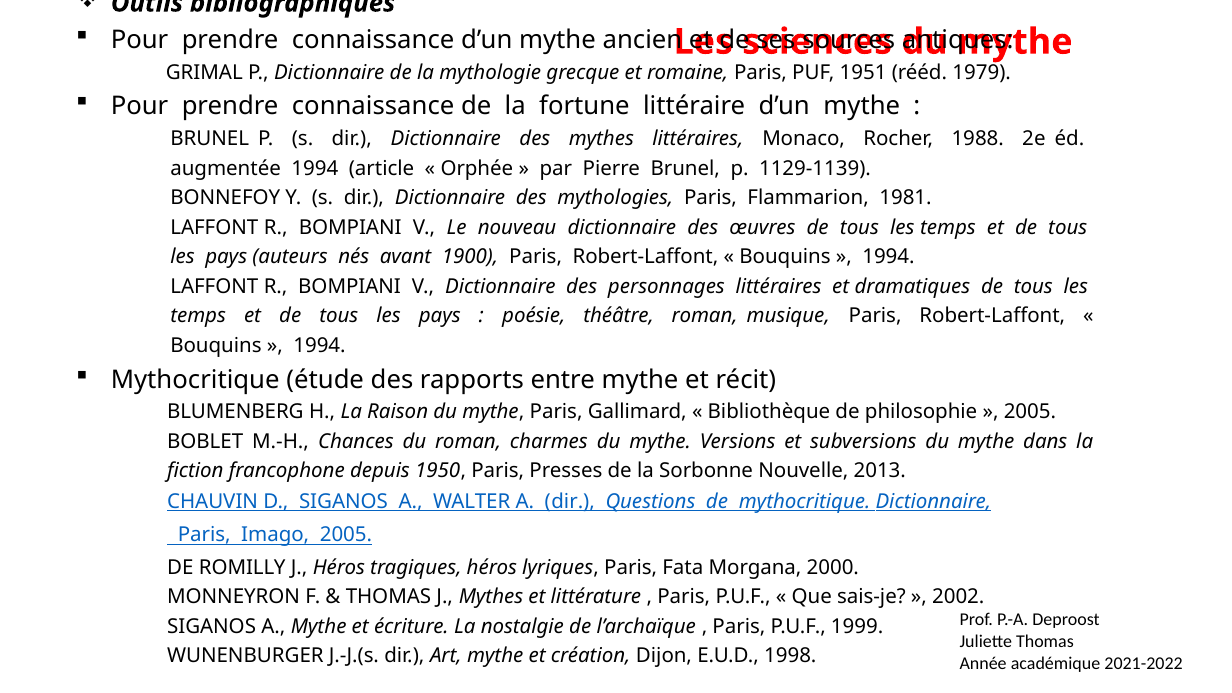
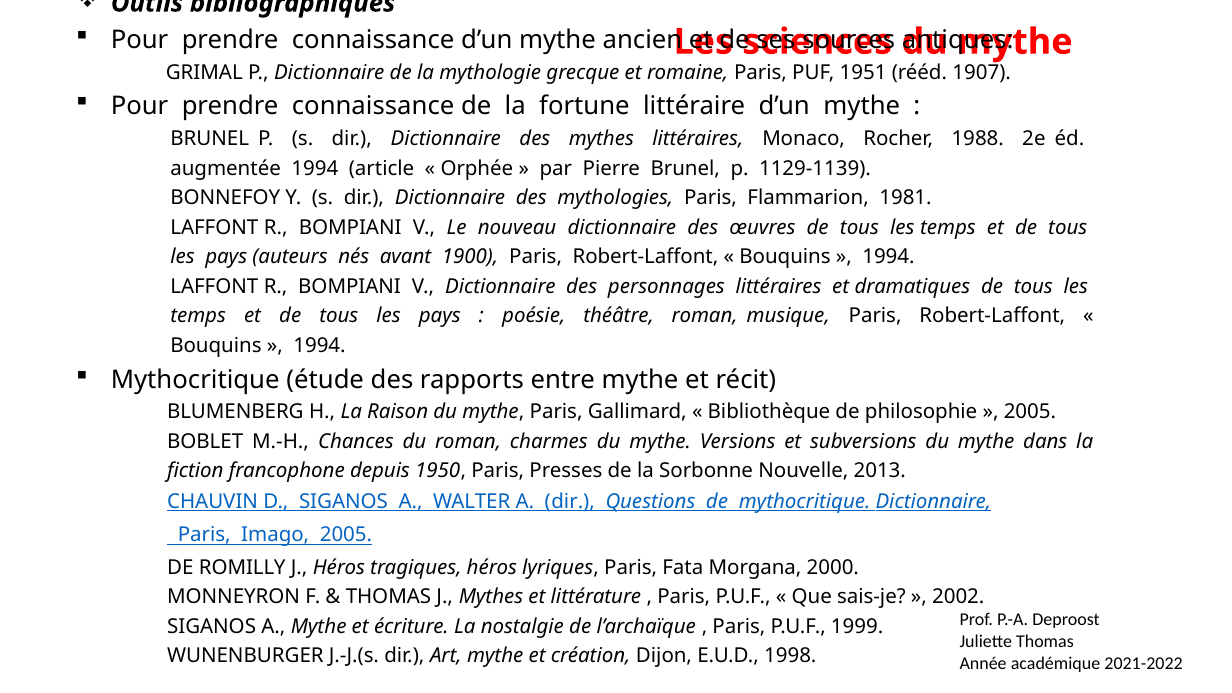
1979: 1979 -> 1907
